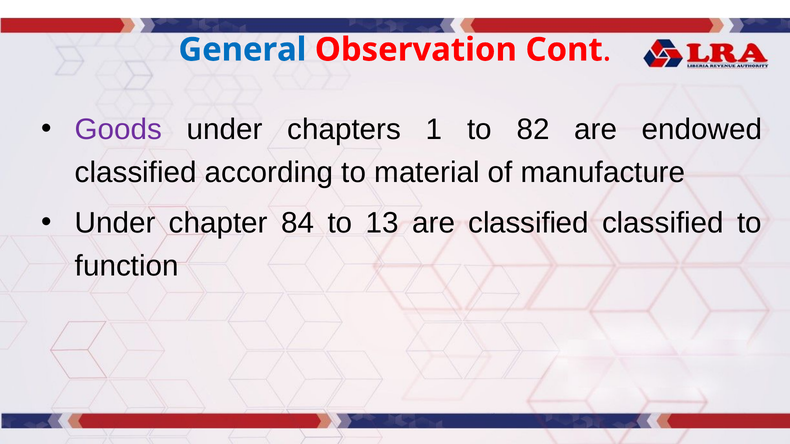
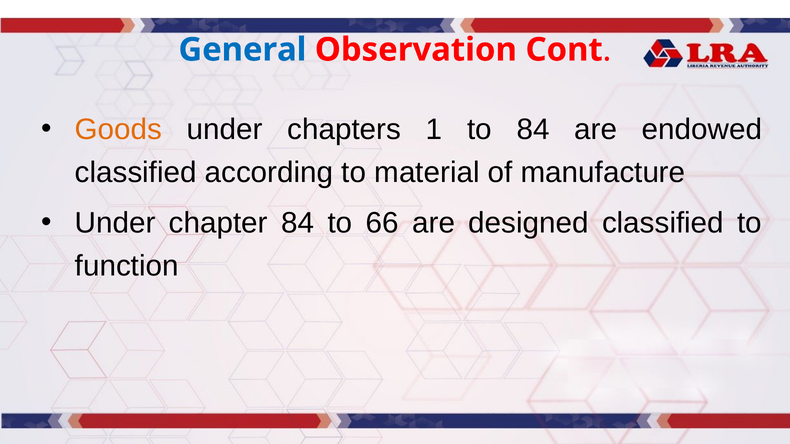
Goods colour: purple -> orange
to 82: 82 -> 84
13: 13 -> 66
are classified: classified -> designed
